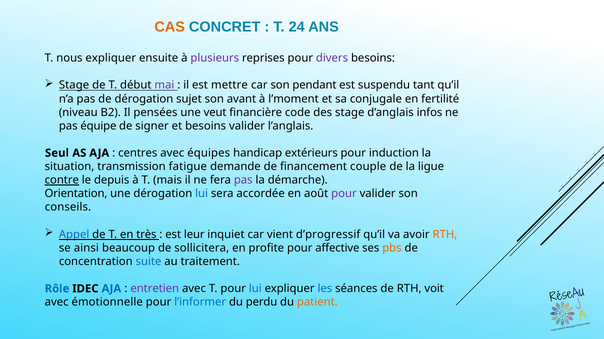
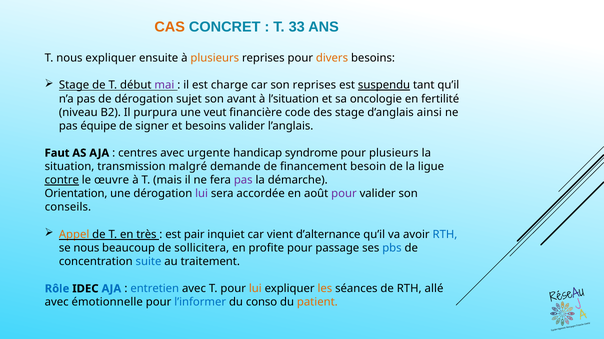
24: 24 -> 33
plusieurs at (215, 58) colour: purple -> orange
divers colour: purple -> orange
mettre: mettre -> charge
son pendant: pendant -> reprises
suspendu underline: none -> present
l’moment: l’moment -> l’situation
conjugale: conjugale -> oncologie
pensées: pensées -> purpura
infos: infos -> ainsi
Seul: Seul -> Faut
équipes: équipes -> urgente
extérieurs: extérieurs -> syndrome
pour induction: induction -> plusieurs
fatigue: fatigue -> malgré
couple: couple -> besoin
depuis: depuis -> œuvre
lui at (202, 194) colour: blue -> purple
Appel colour: blue -> orange
leur: leur -> pair
d’progressif: d’progressif -> d’alternance
RTH at (445, 235) colour: orange -> blue
se ainsi: ainsi -> nous
affective: affective -> passage
pbs colour: orange -> blue
entretien colour: purple -> blue
lui at (255, 289) colour: blue -> orange
les colour: blue -> orange
voit: voit -> allé
perdu: perdu -> conso
